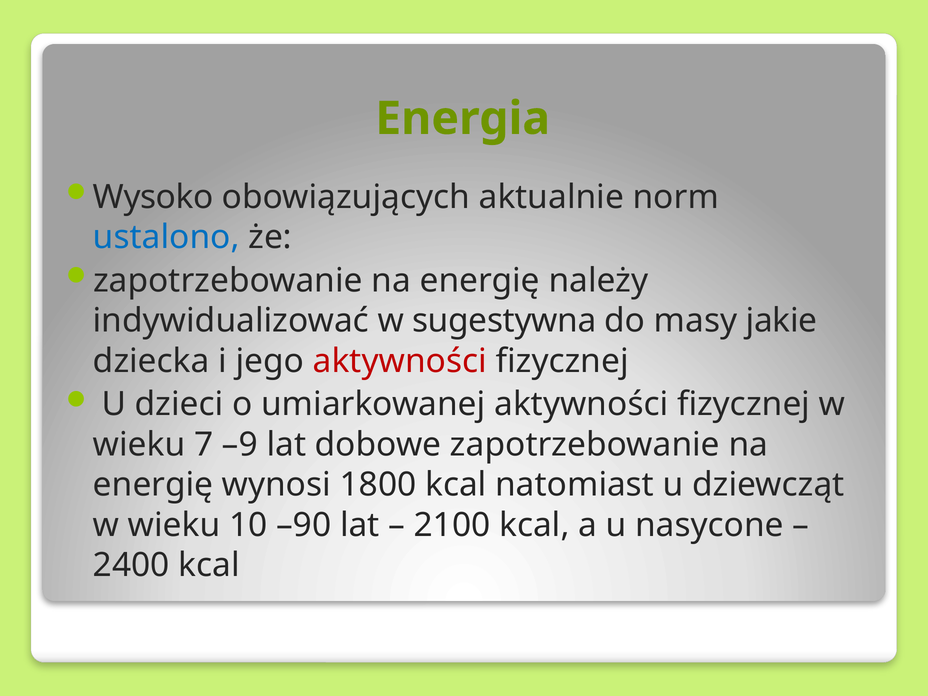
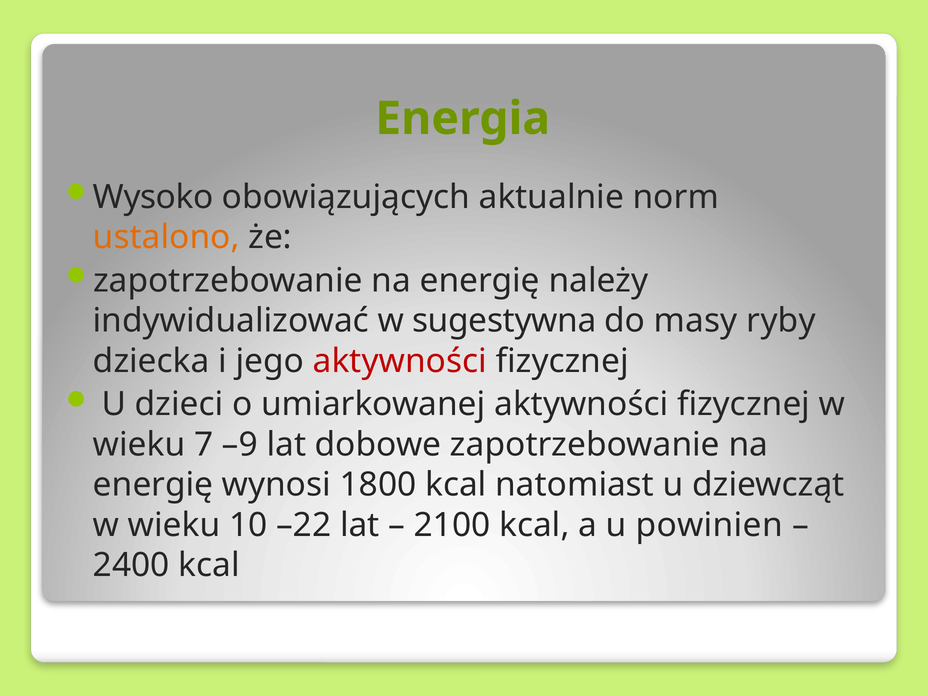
ustalono colour: blue -> orange
jakie: jakie -> ryby
–90: –90 -> –22
nasycone: nasycone -> powinien
